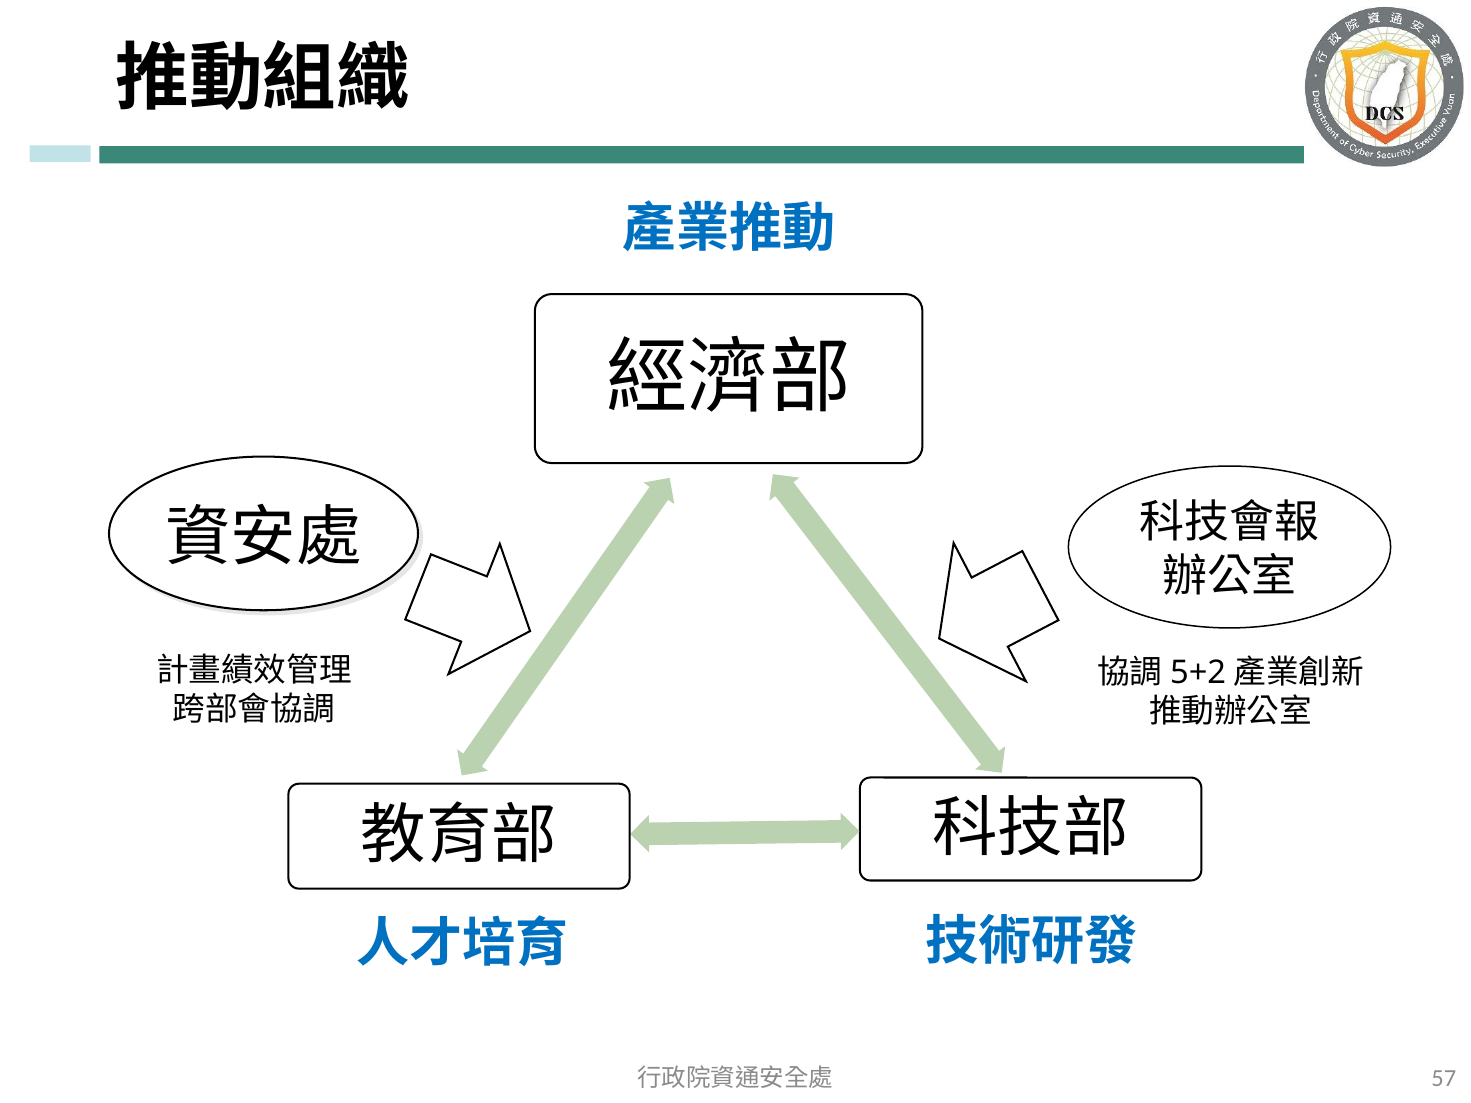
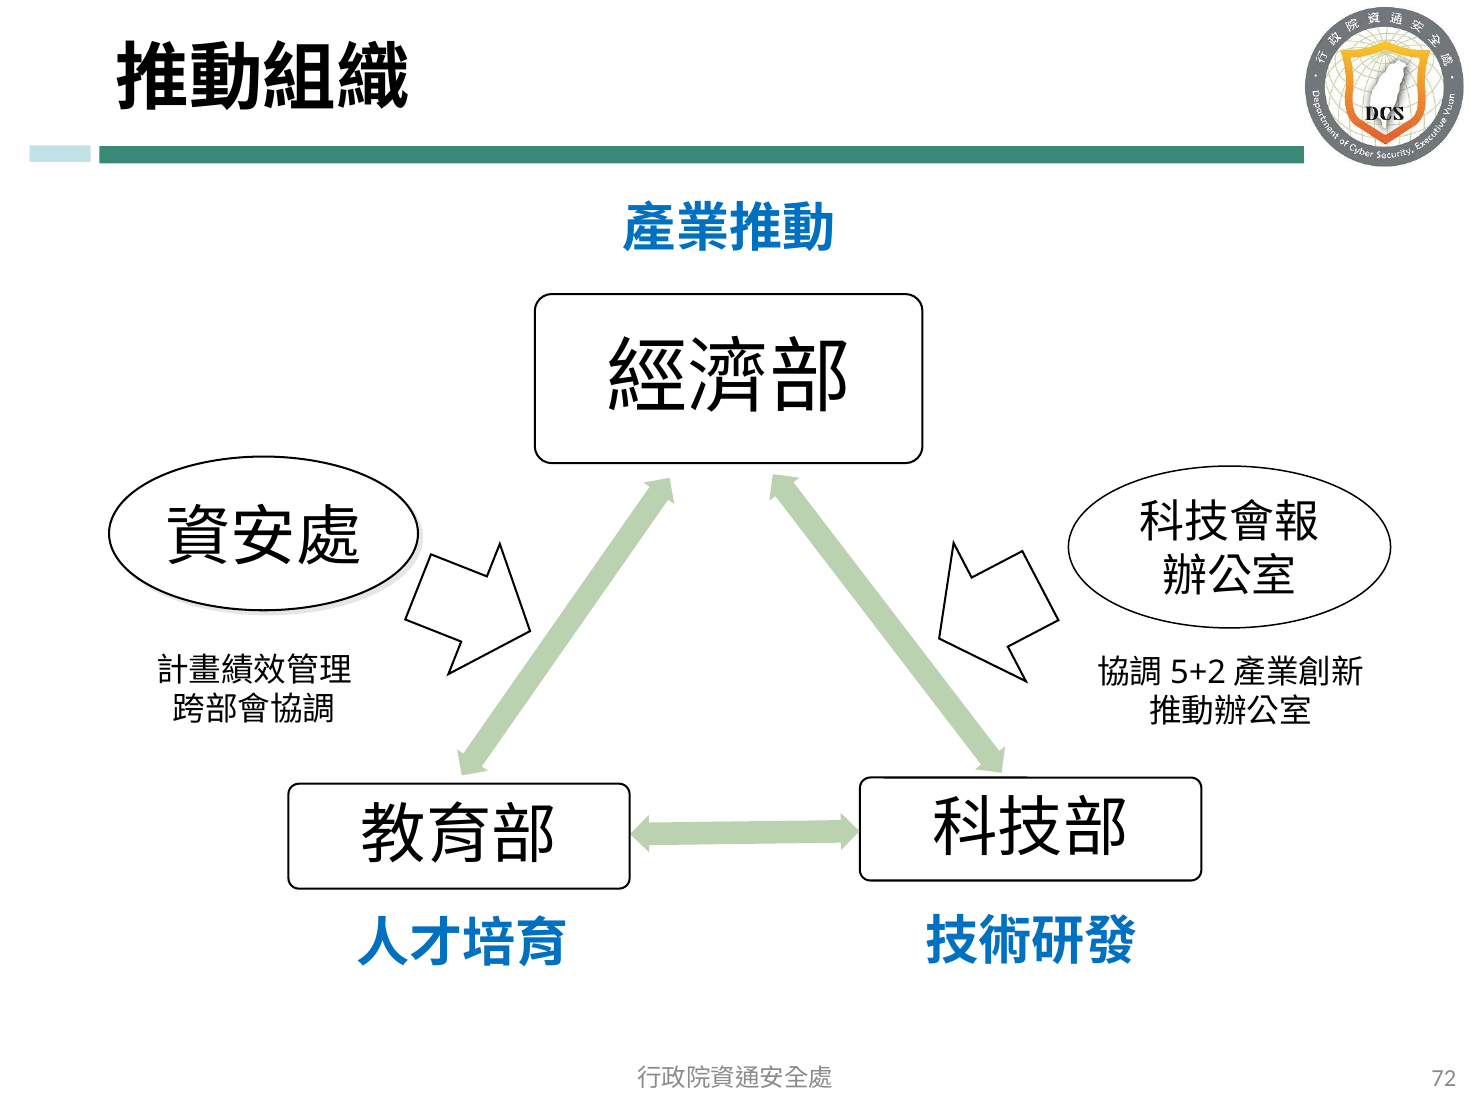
57: 57 -> 72
